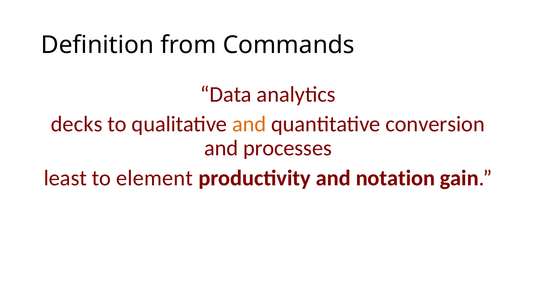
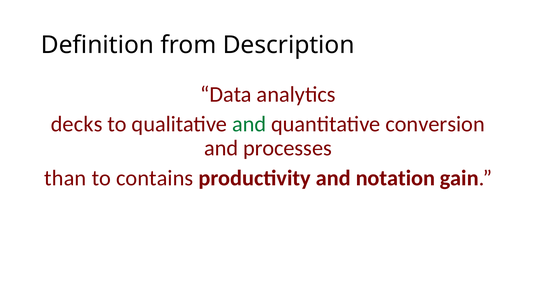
Commands: Commands -> Description
and at (249, 124) colour: orange -> green
least: least -> than
element: element -> contains
